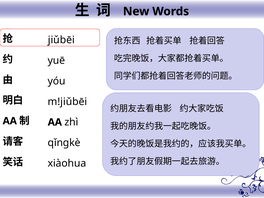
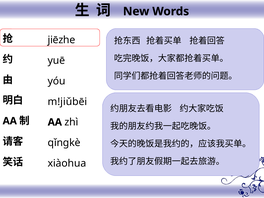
jiǔbēi: jiǔbēi -> jiēzhe
